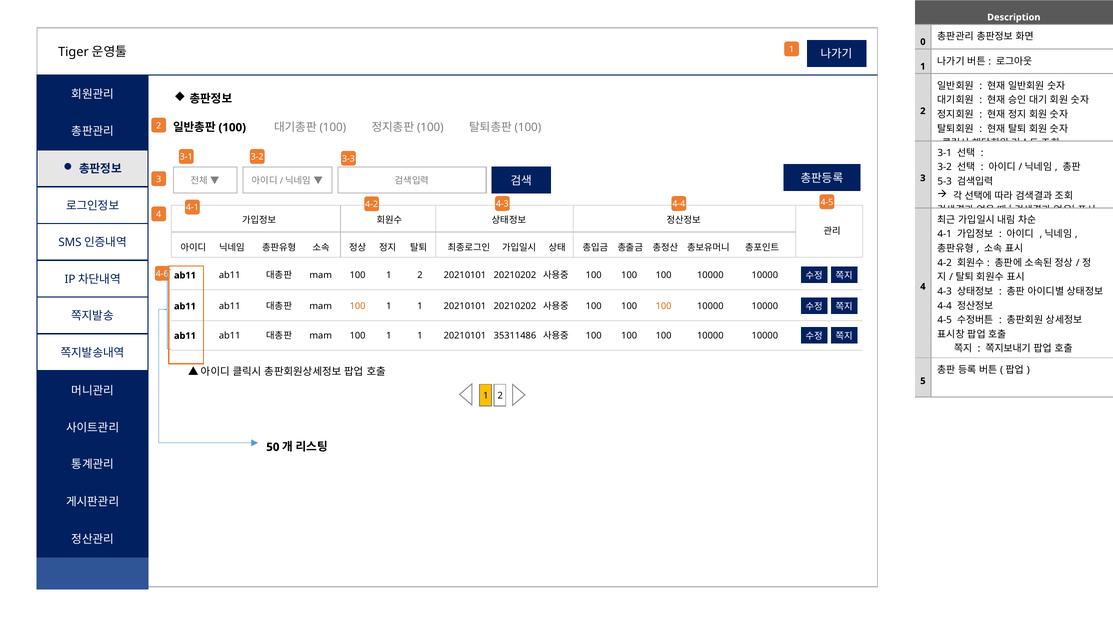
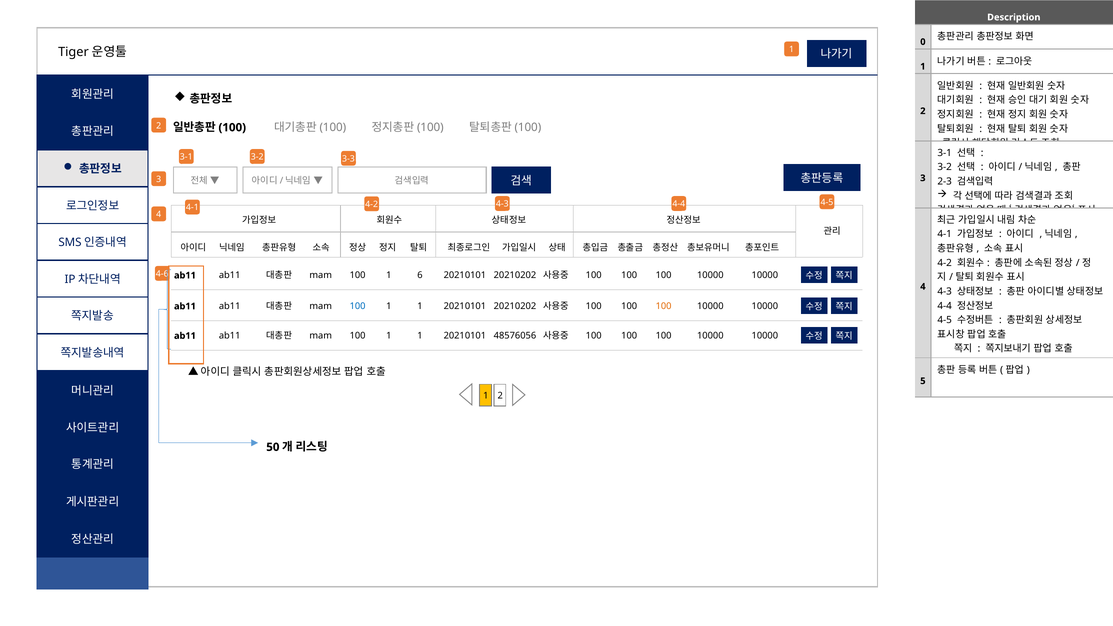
5-3: 5-3 -> 2-3
100 1 2: 2 -> 6
100 at (358, 306) colour: orange -> blue
35311486: 35311486 -> 48576056
